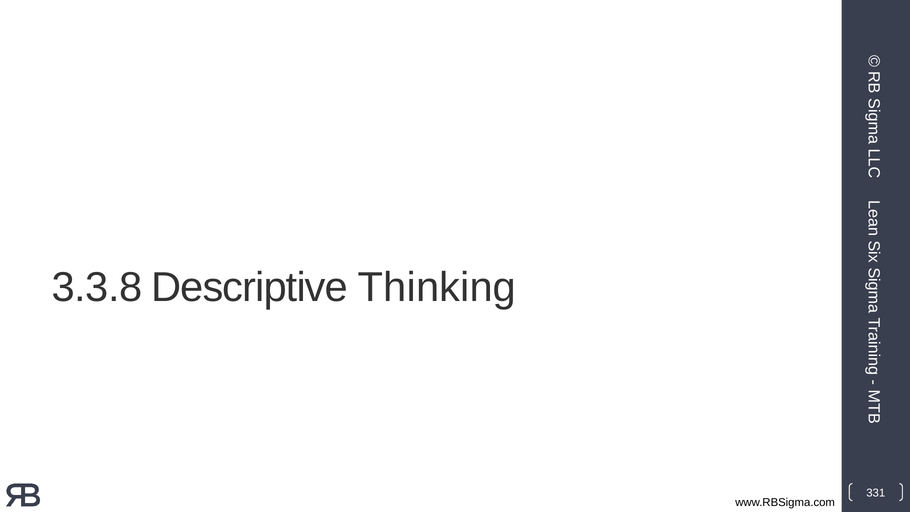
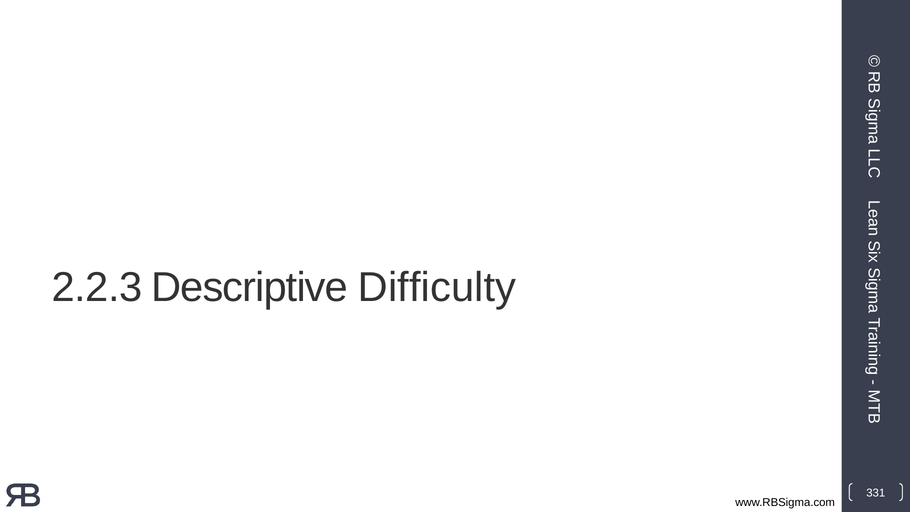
3.3.8: 3.3.8 -> 2.2.3
Thinking: Thinking -> Difficulty
